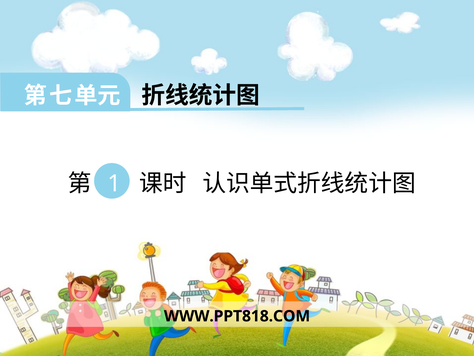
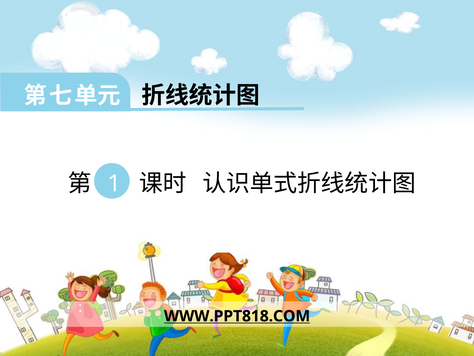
WWW.PPT818.COM underline: none -> present
